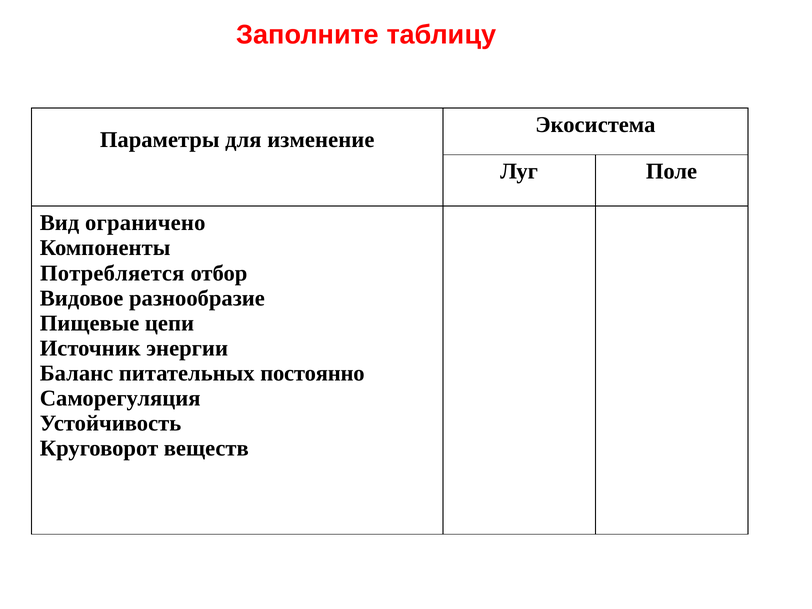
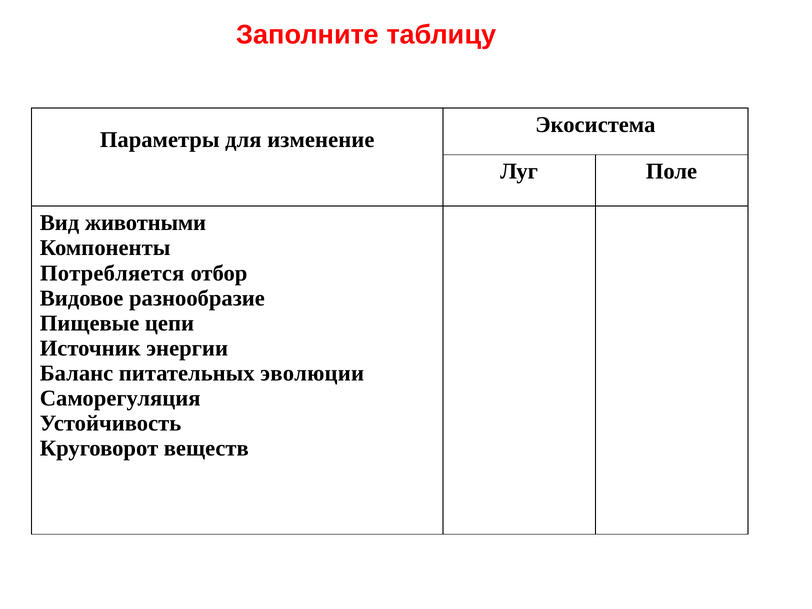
ограничено: ограничено -> животными
постоянно: постоянно -> эволюции
